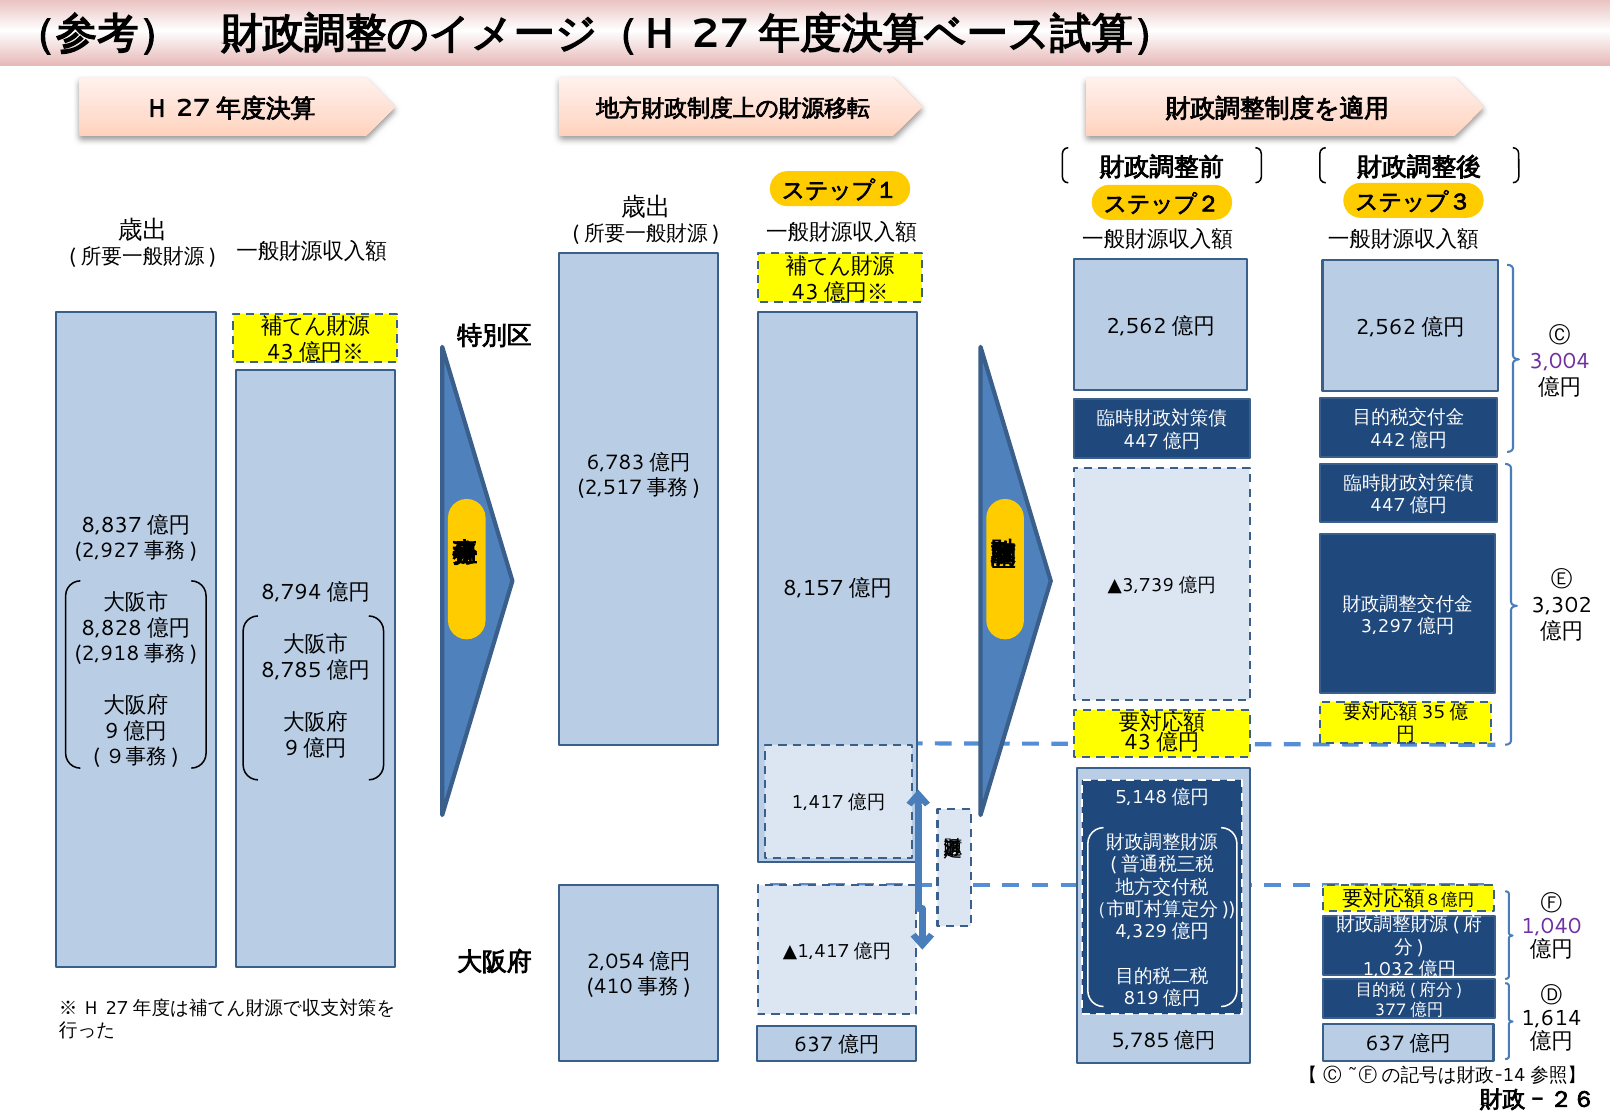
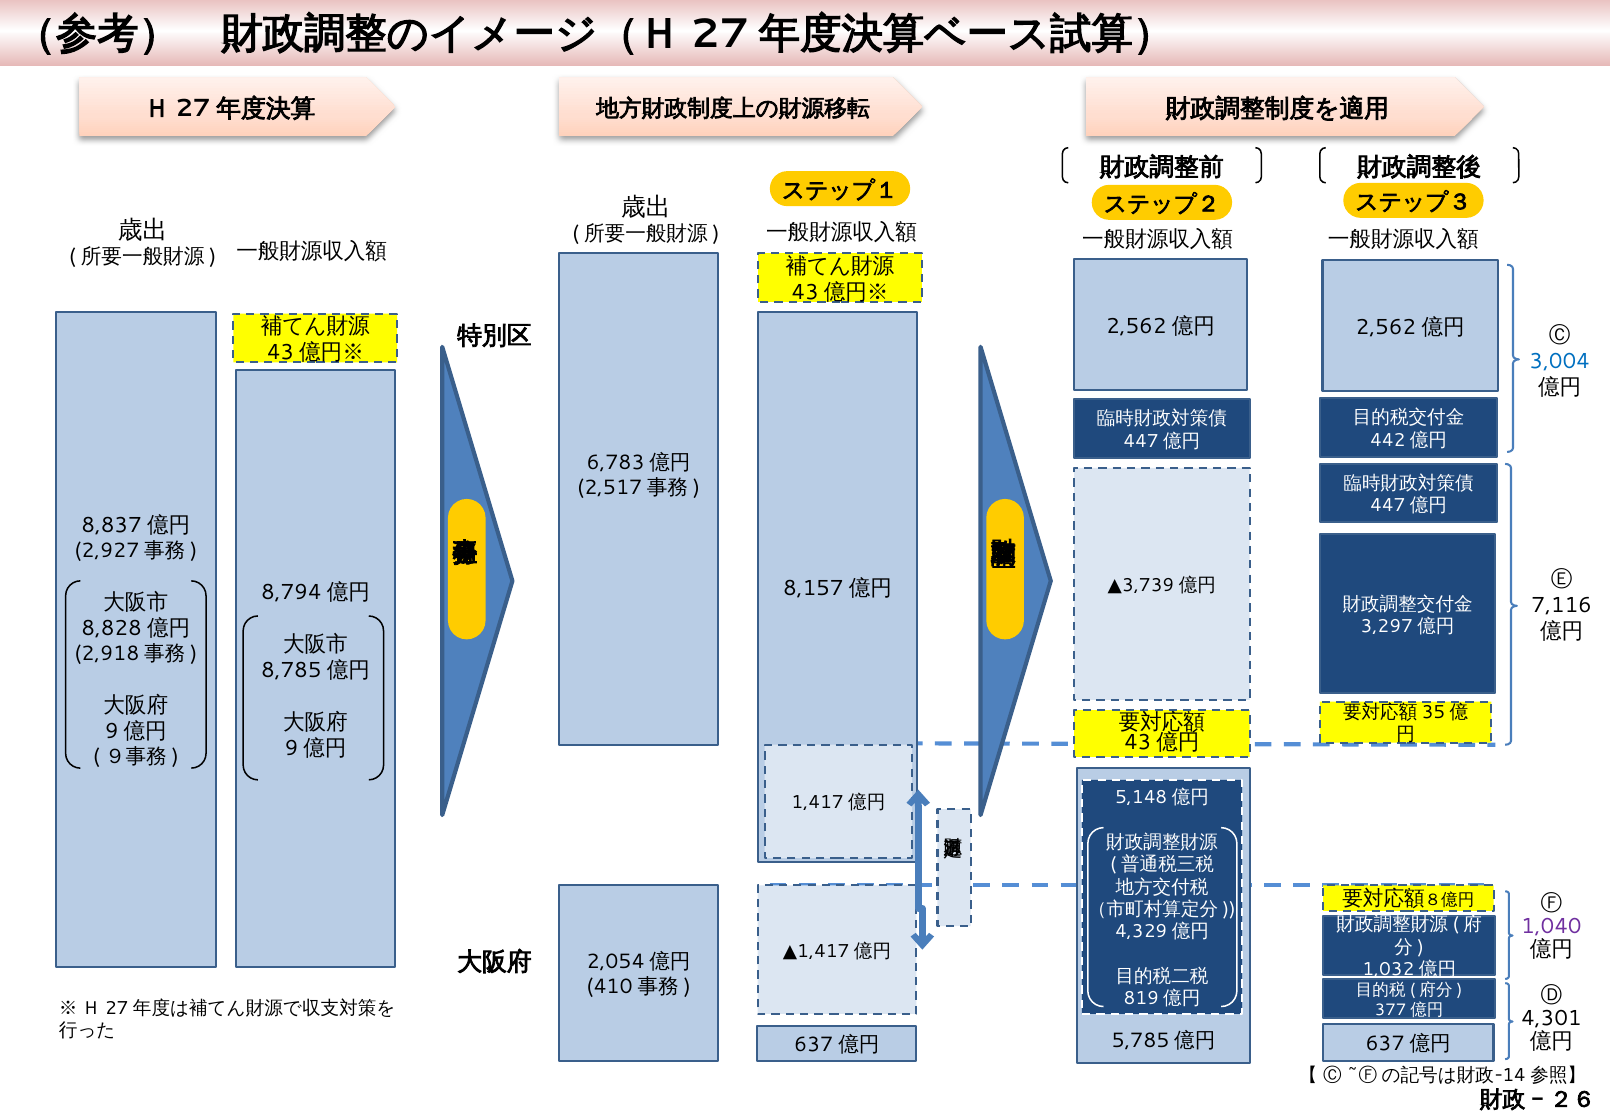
3,004 colour: purple -> blue
3,302: 3,302 -> 7,116
1,614: 1,614 -> 4,301
